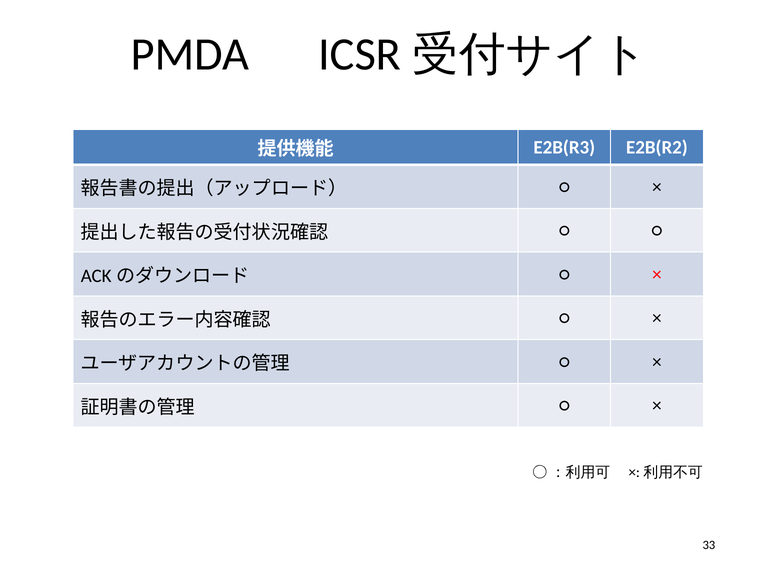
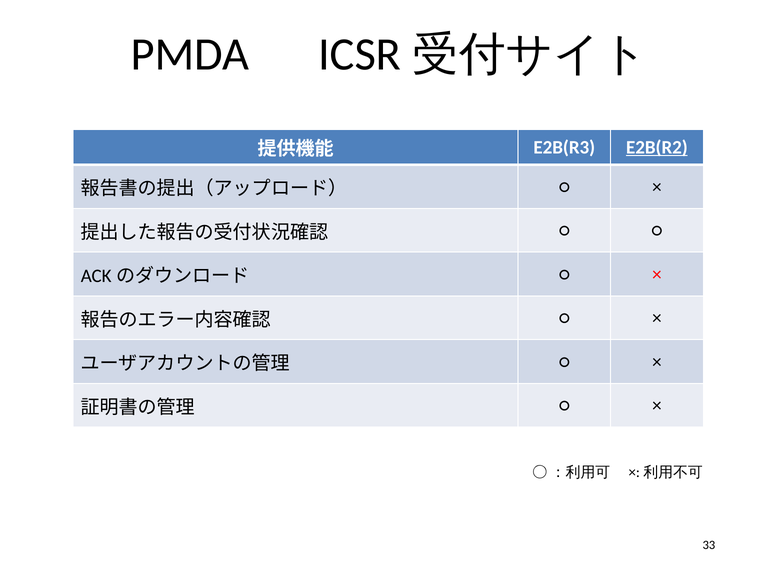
E2B(R2 underline: none -> present
